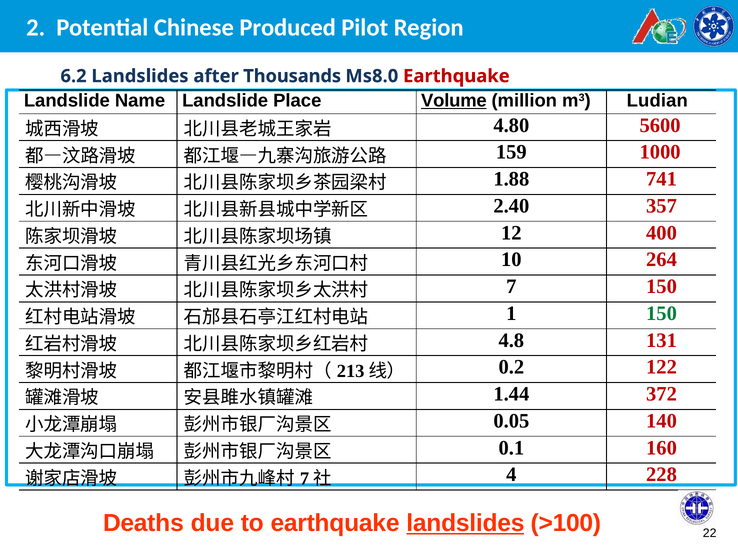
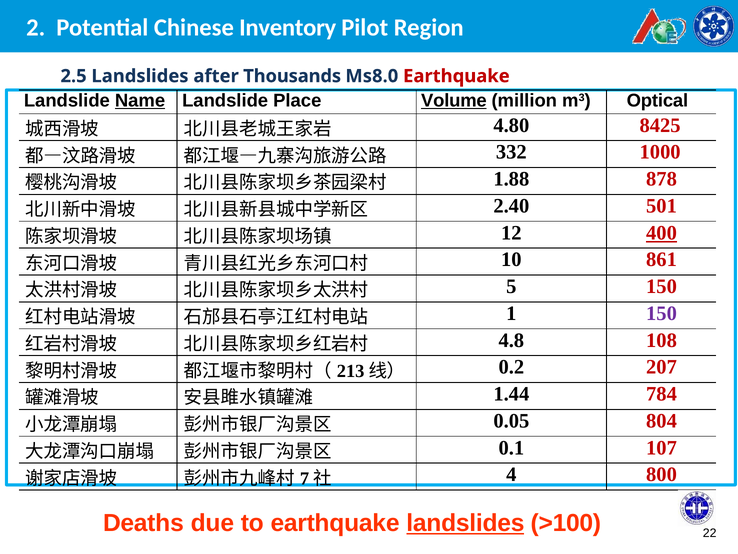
Produced: Produced -> Inventory
6.2: 6.2 -> 2.5
Name underline: none -> present
Ludian: Ludian -> Optical
5600: 5600 -> 8425
159: 159 -> 332
741: 741 -> 878
357: 357 -> 501
400 underline: none -> present
264: 264 -> 861
7: 7 -> 5
150 at (661, 313) colour: green -> purple
131: 131 -> 108
122: 122 -> 207
372: 372 -> 784
140: 140 -> 804
160: 160 -> 107
228: 228 -> 800
